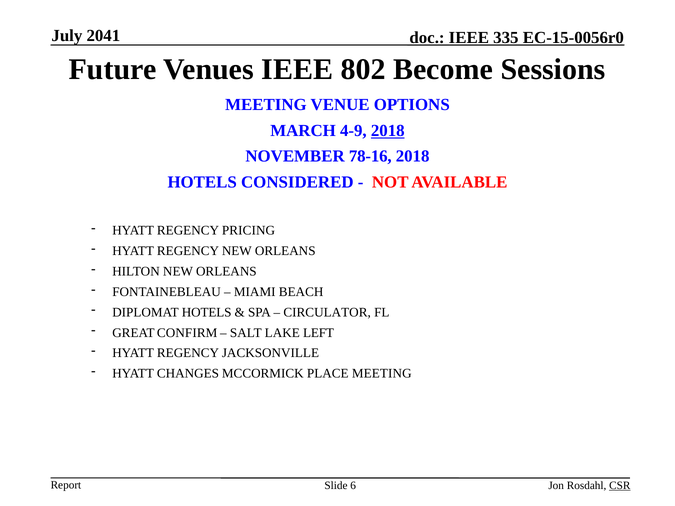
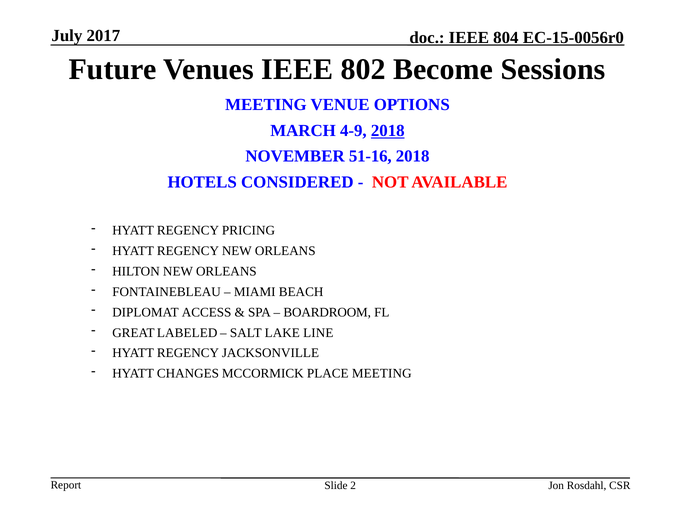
2041: 2041 -> 2017
335: 335 -> 804
78-16: 78-16 -> 51-16
DIPLOMAT HOTELS: HOTELS -> ACCESS
CIRCULATOR: CIRCULATOR -> BOARDROOM
CONFIRM: CONFIRM -> LABELED
LEFT: LEFT -> LINE
6: 6 -> 2
CSR underline: present -> none
